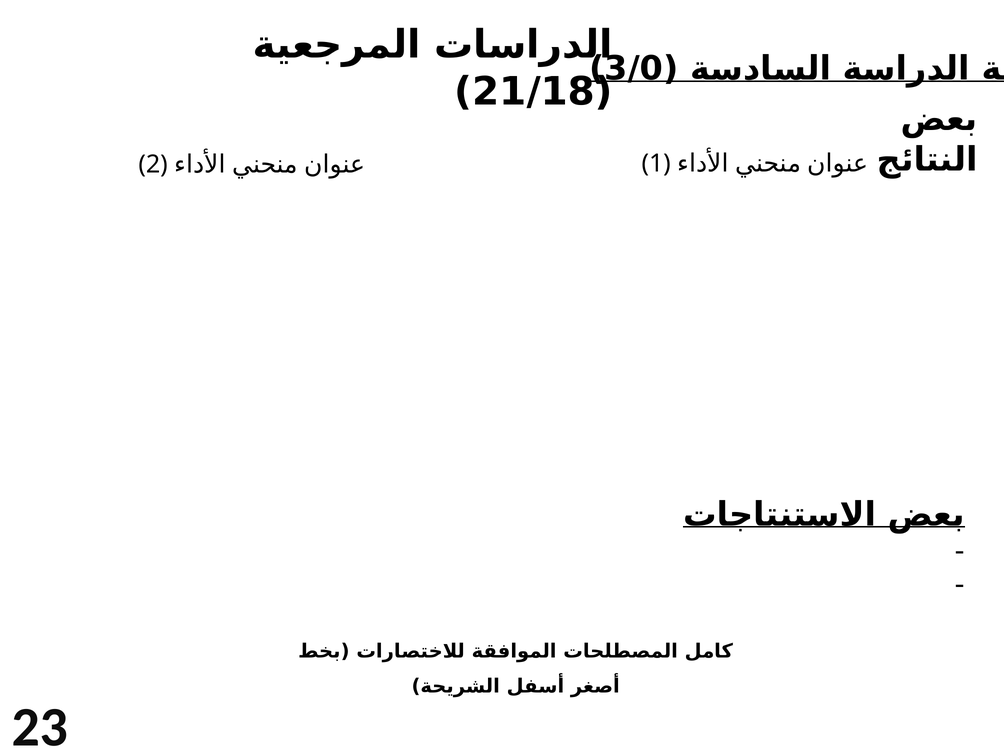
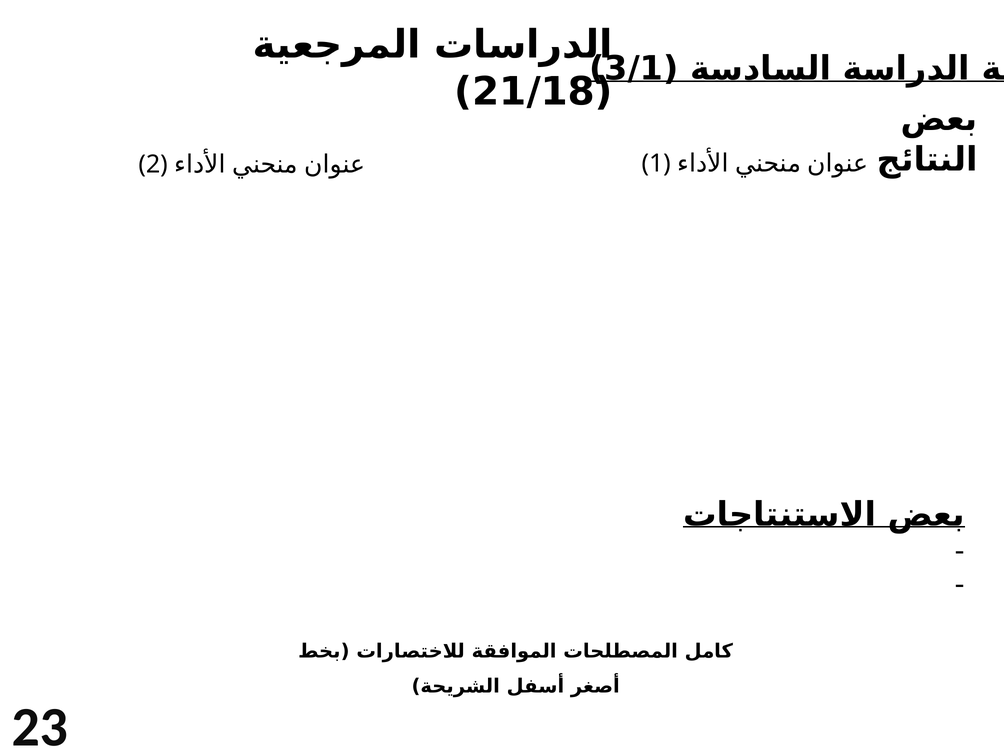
3/0: 3/0 -> 3/1
